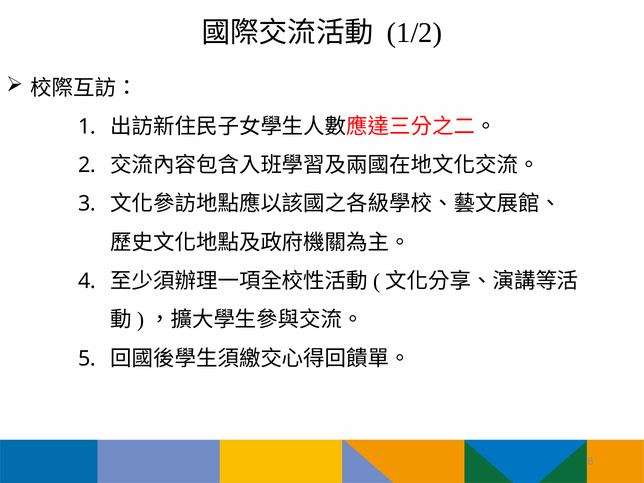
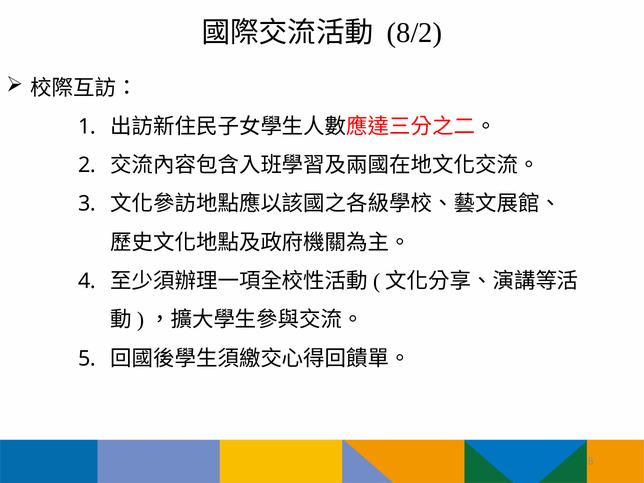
1/2: 1/2 -> 8/2
